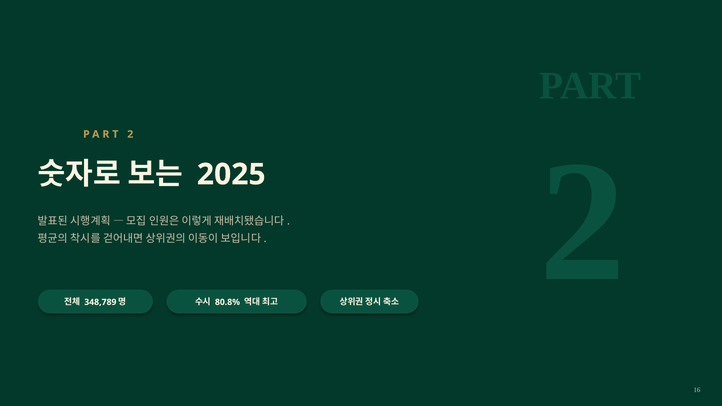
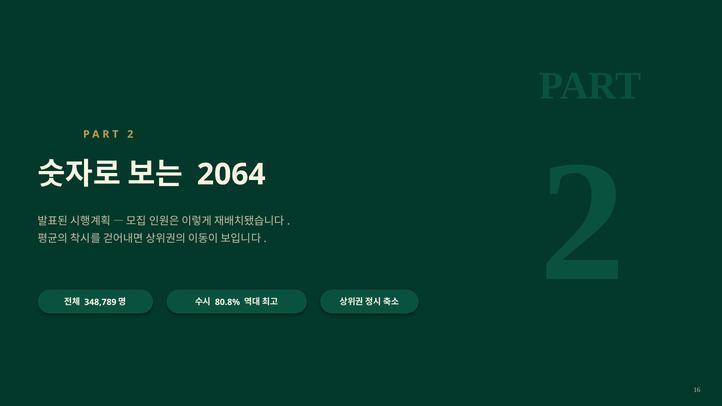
2025: 2025 -> 2064
